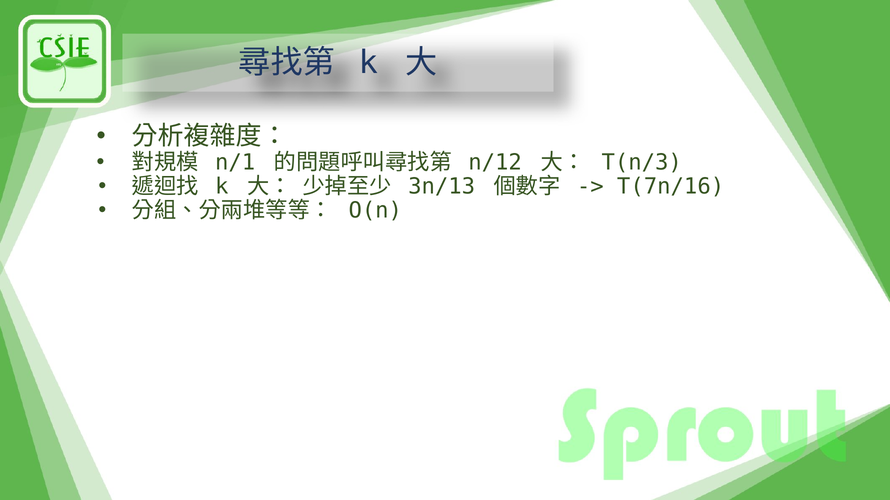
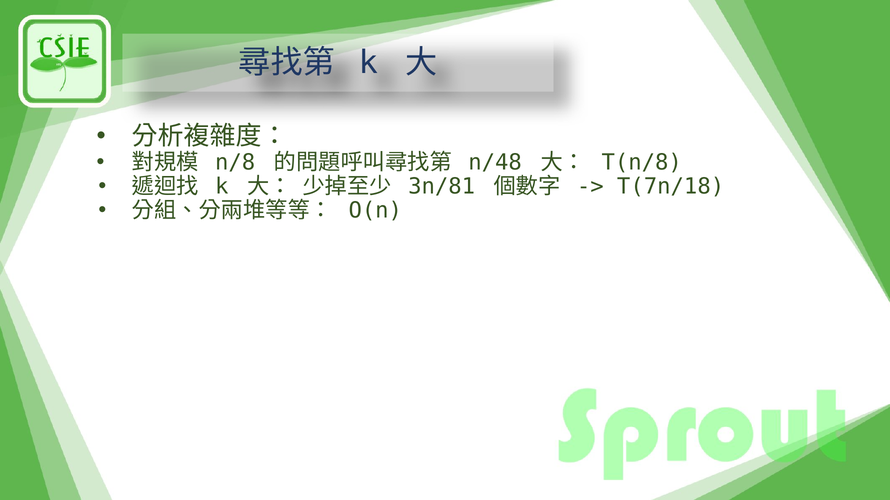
n/1: n/1 -> n/8
n/12: n/12 -> n/48
T(n/3: T(n/3 -> T(n/8
3n/13: 3n/13 -> 3n/81
T(7n/16: T(7n/16 -> T(7n/18
